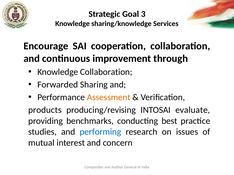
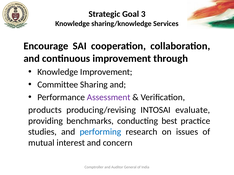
Knowledge Collaboration: Collaboration -> Improvement
Forwarded: Forwarded -> Committee
Assessment colour: orange -> purple
